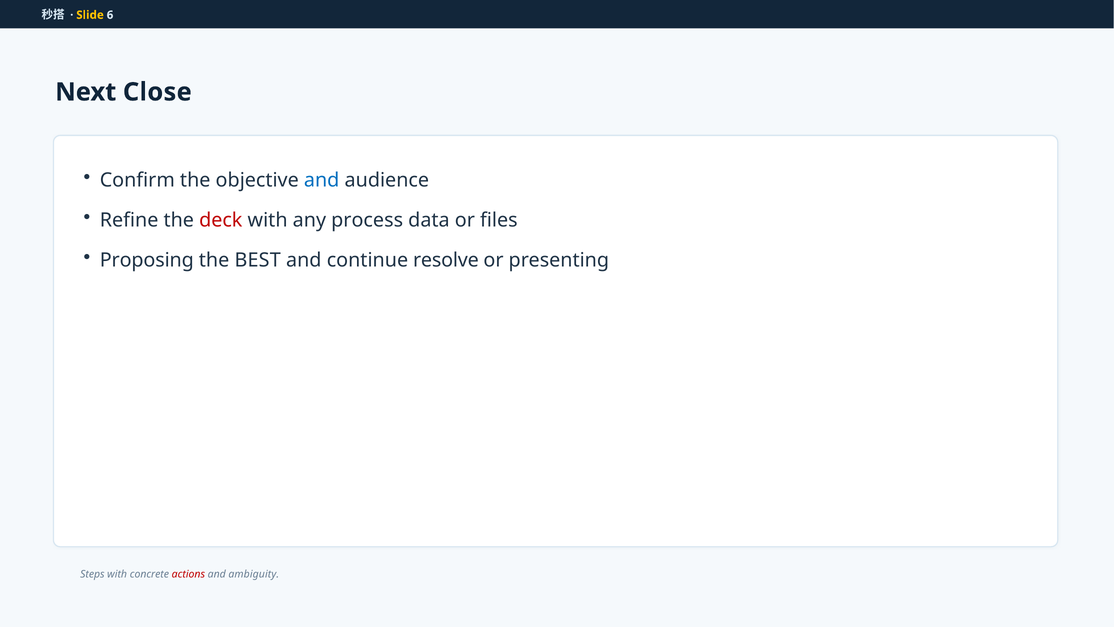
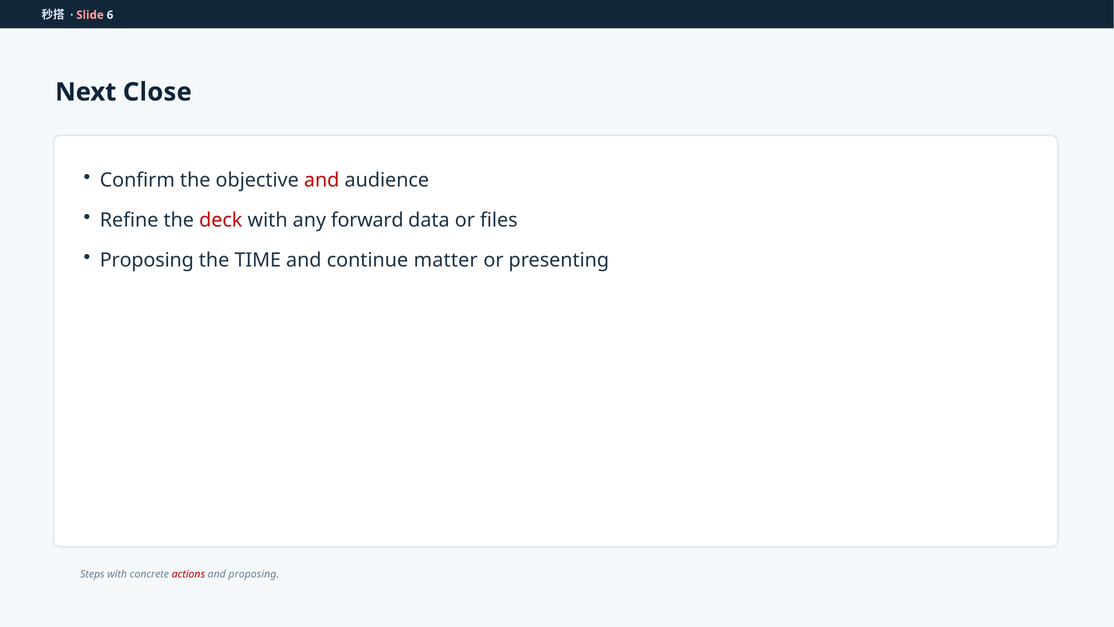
Slide colour: yellow -> pink
and at (322, 180) colour: blue -> red
process: process -> forward
BEST: BEST -> TIME
resolve: resolve -> matter
and ambiguity: ambiguity -> proposing
